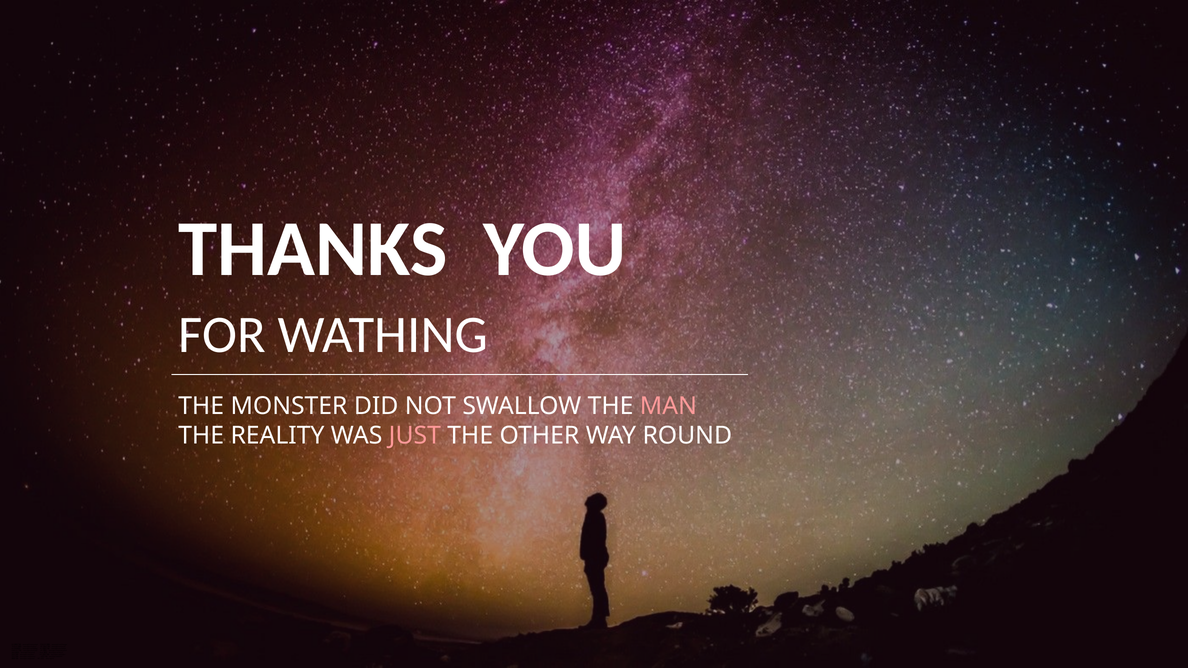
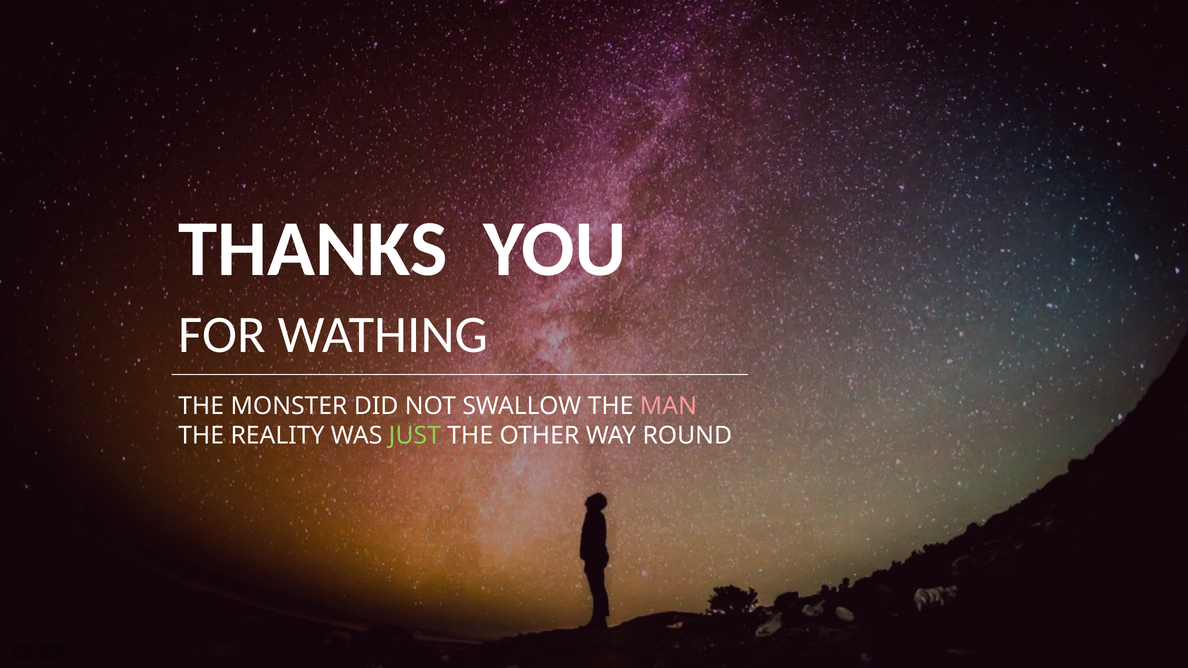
JUST colour: pink -> light green
